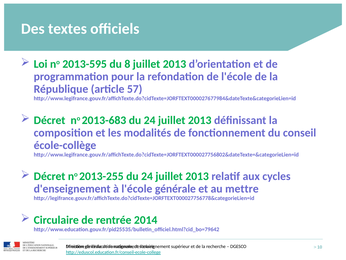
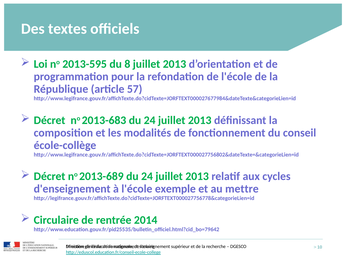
2013-255: 2013-255 -> 2013-689
l'école générale: générale -> exemple
